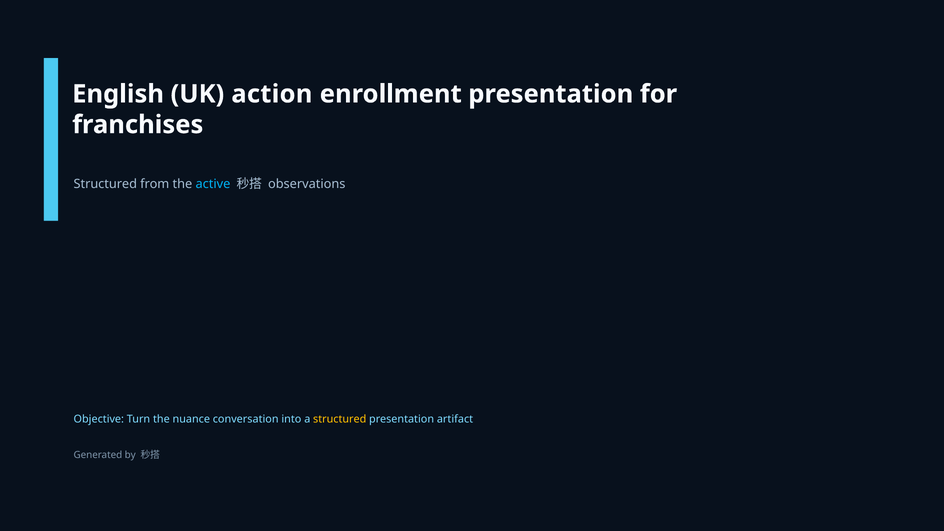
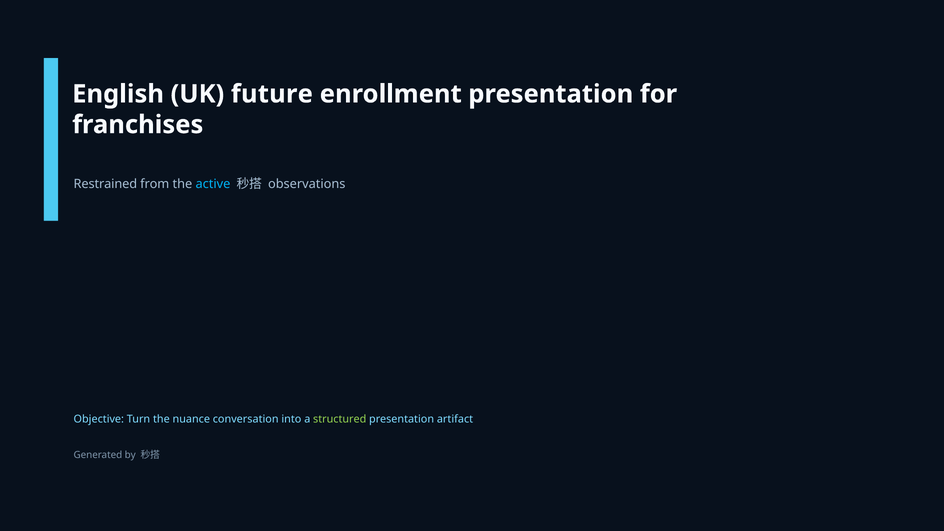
action: action -> future
Structured at (105, 184): Structured -> Restrained
structured at (340, 419) colour: yellow -> light green
